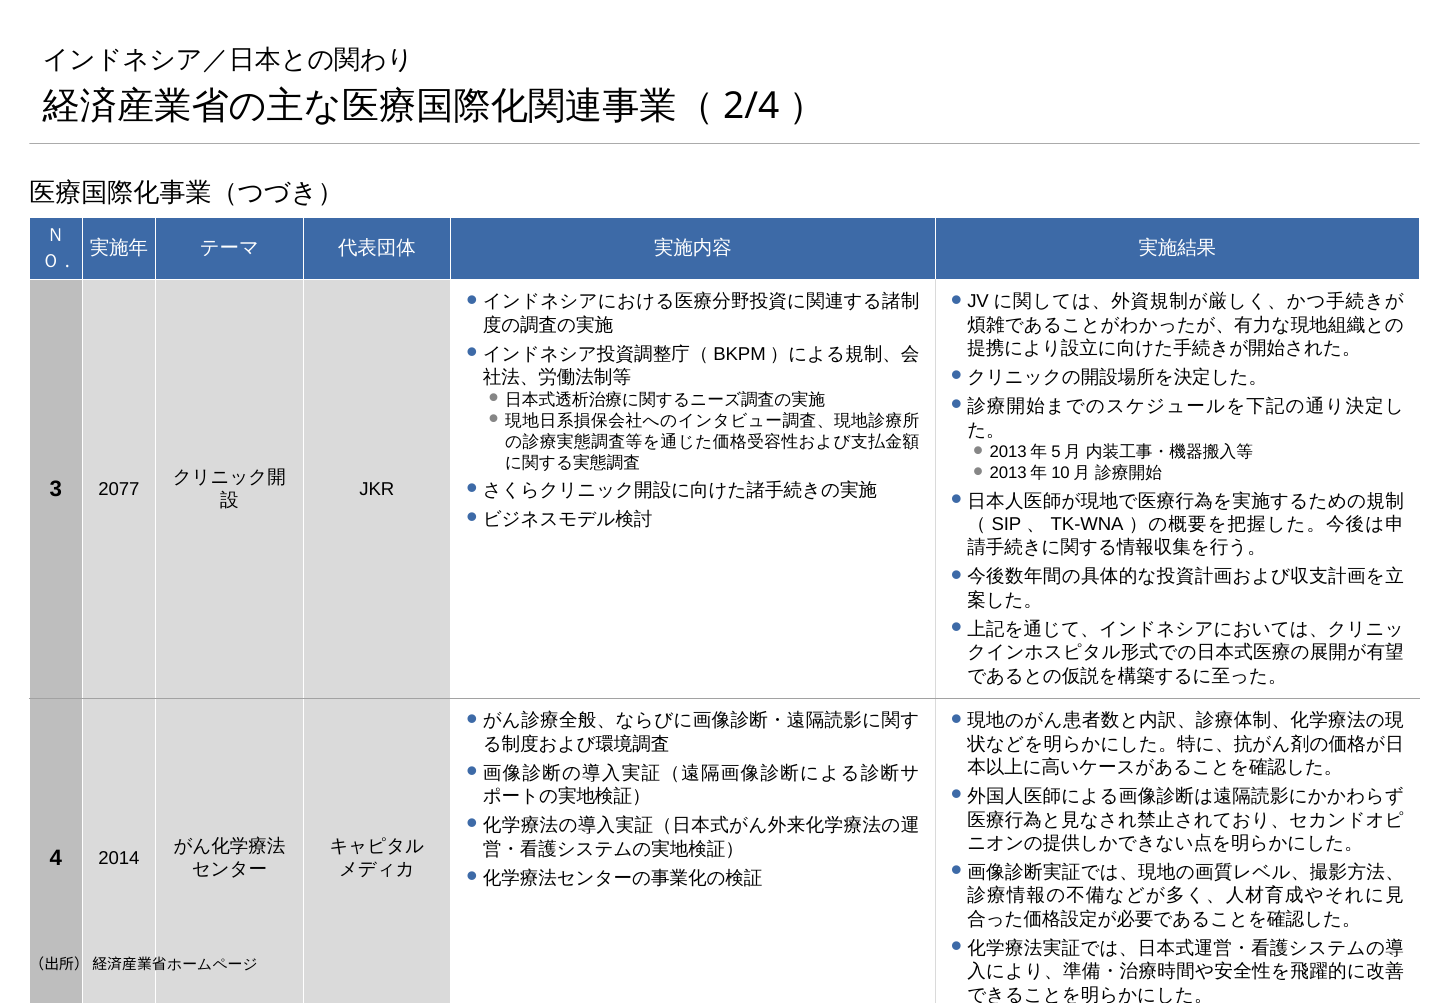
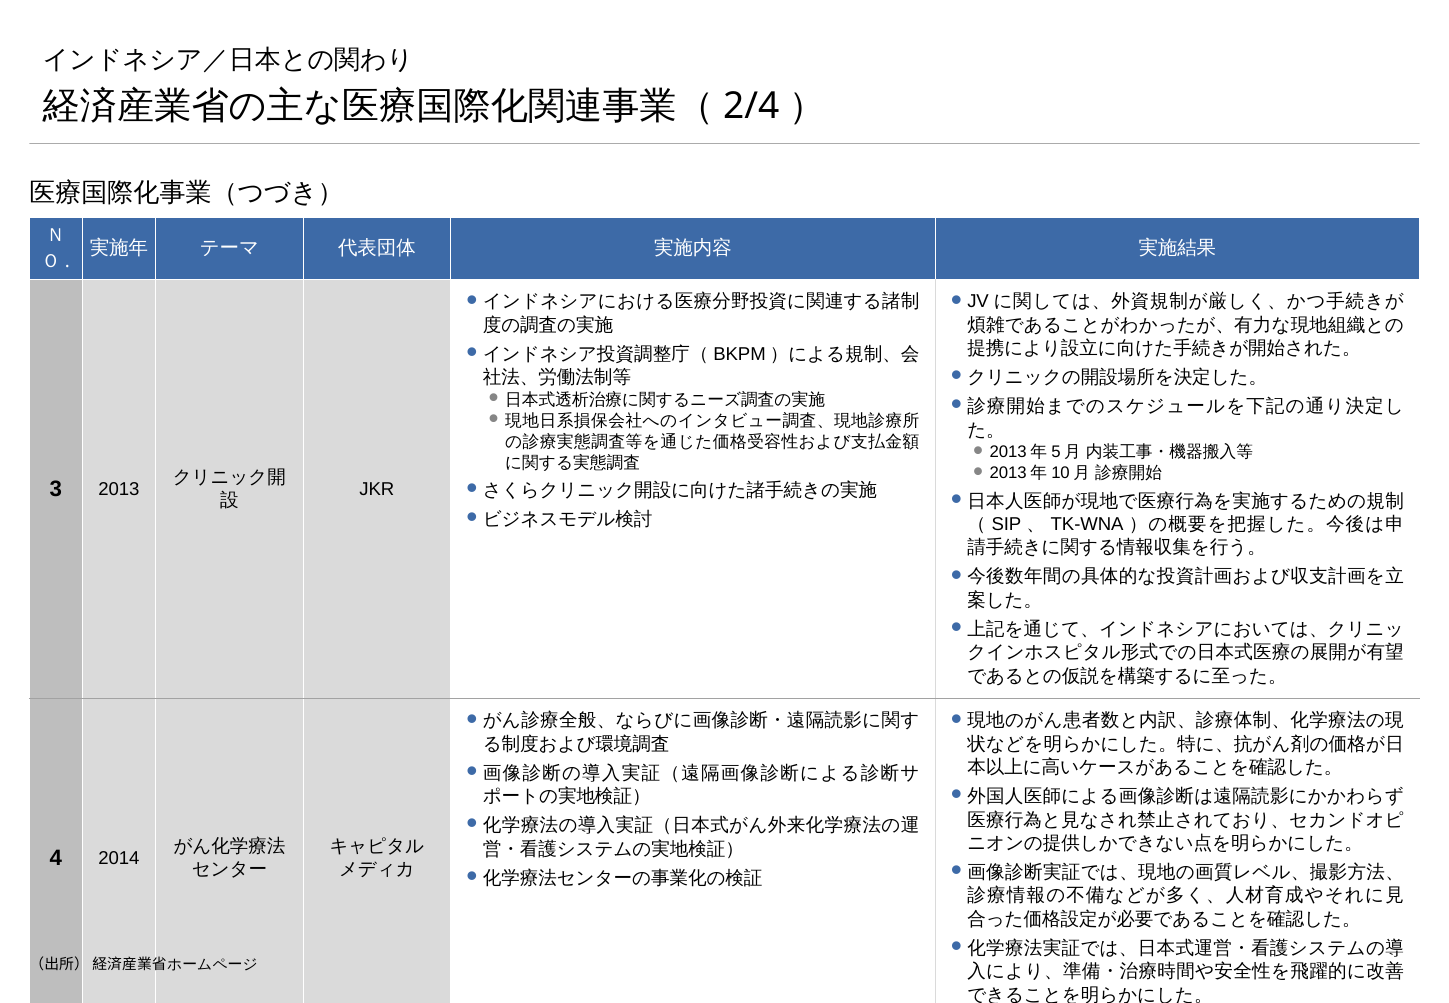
2077: 2077 -> 2013
